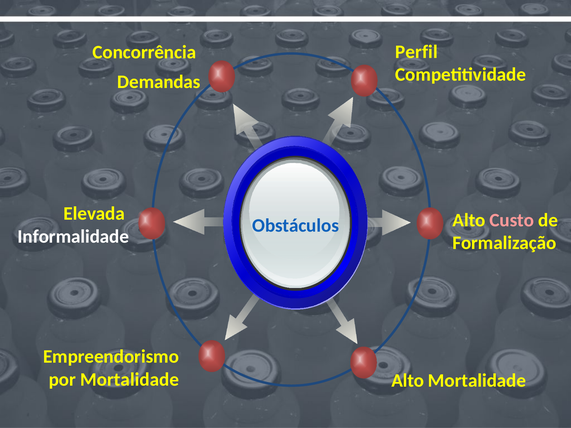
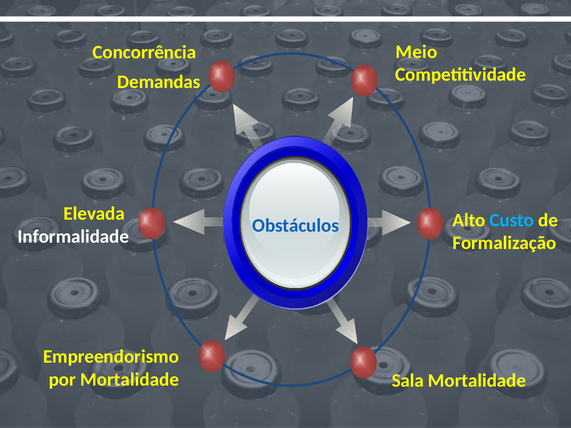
Perfil: Perfil -> Meio
Custo colour: pink -> light blue
Alto at (408, 381): Alto -> Sala
